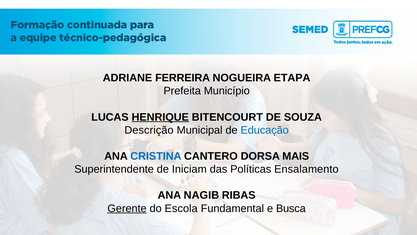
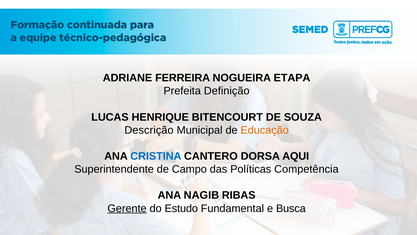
Município: Município -> Definição
HENRIQUE underline: present -> none
Educação colour: blue -> orange
MAIS: MAIS -> AQUI
Iniciam: Iniciam -> Campo
Ensalamento: Ensalamento -> Competência
Escola: Escola -> Estudo
